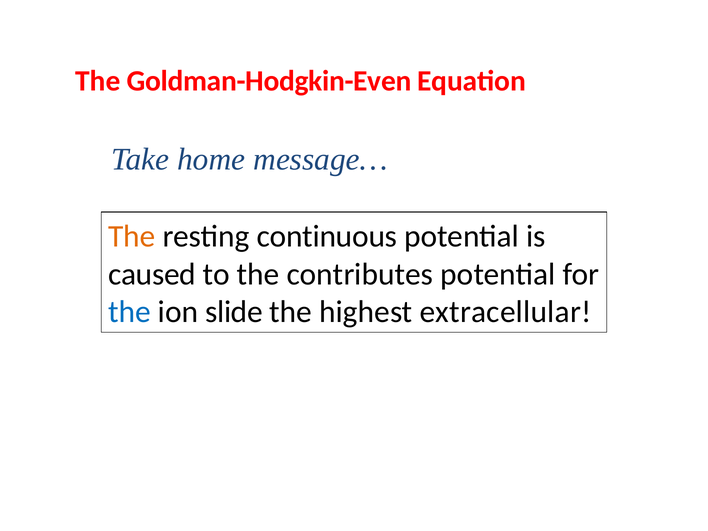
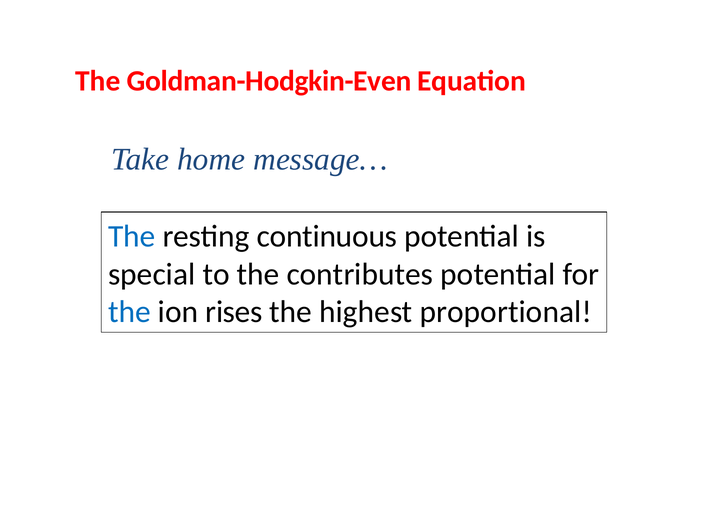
The at (132, 236) colour: orange -> blue
caused: caused -> special
slide: slide -> rises
extracellular: extracellular -> proportional
